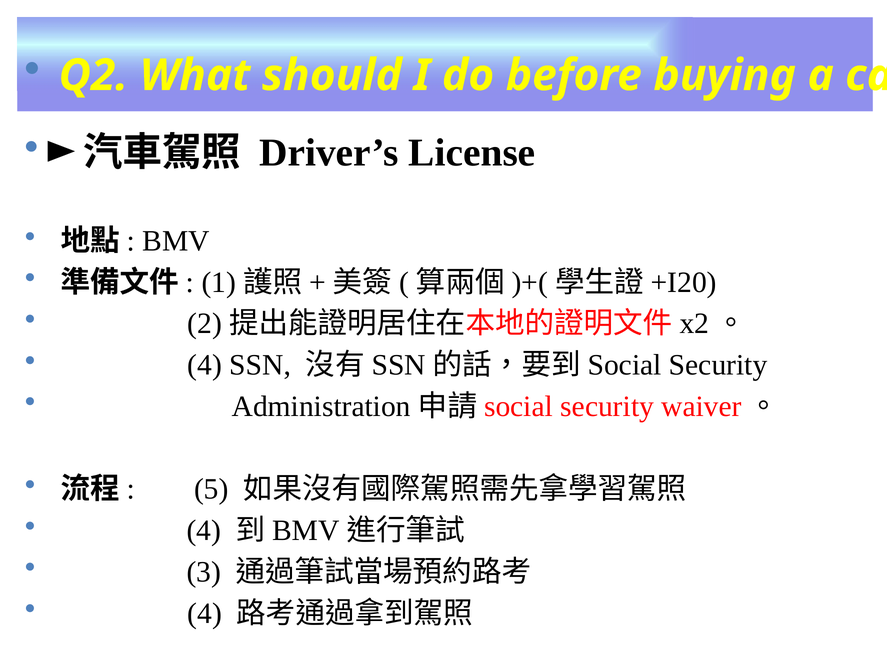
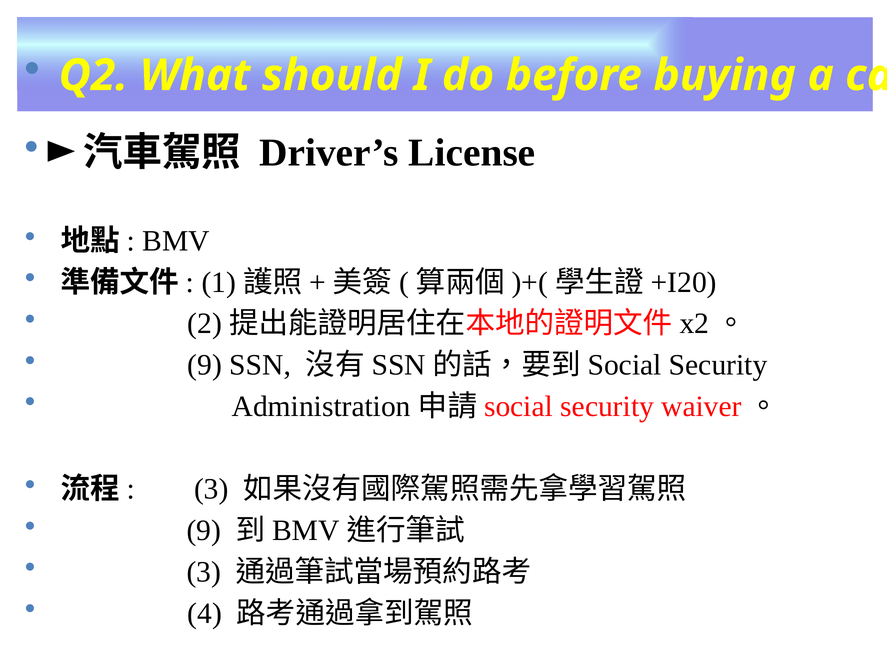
4 at (205, 365): 4 -> 9
5 at (211, 489): 5 -> 3
4 at (204, 531): 4 -> 9
